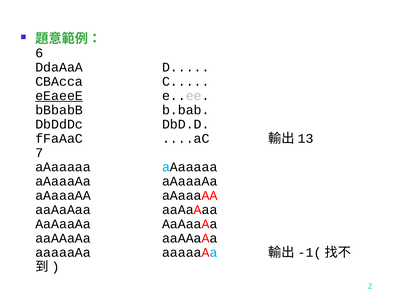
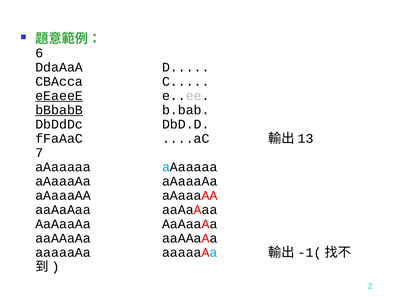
bBbabB underline: none -> present
